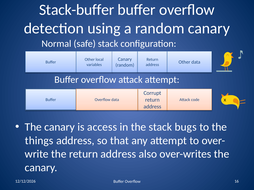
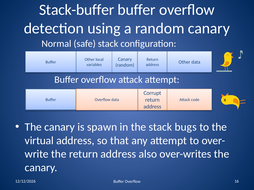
access: access -> spawn
things: things -> virtual
